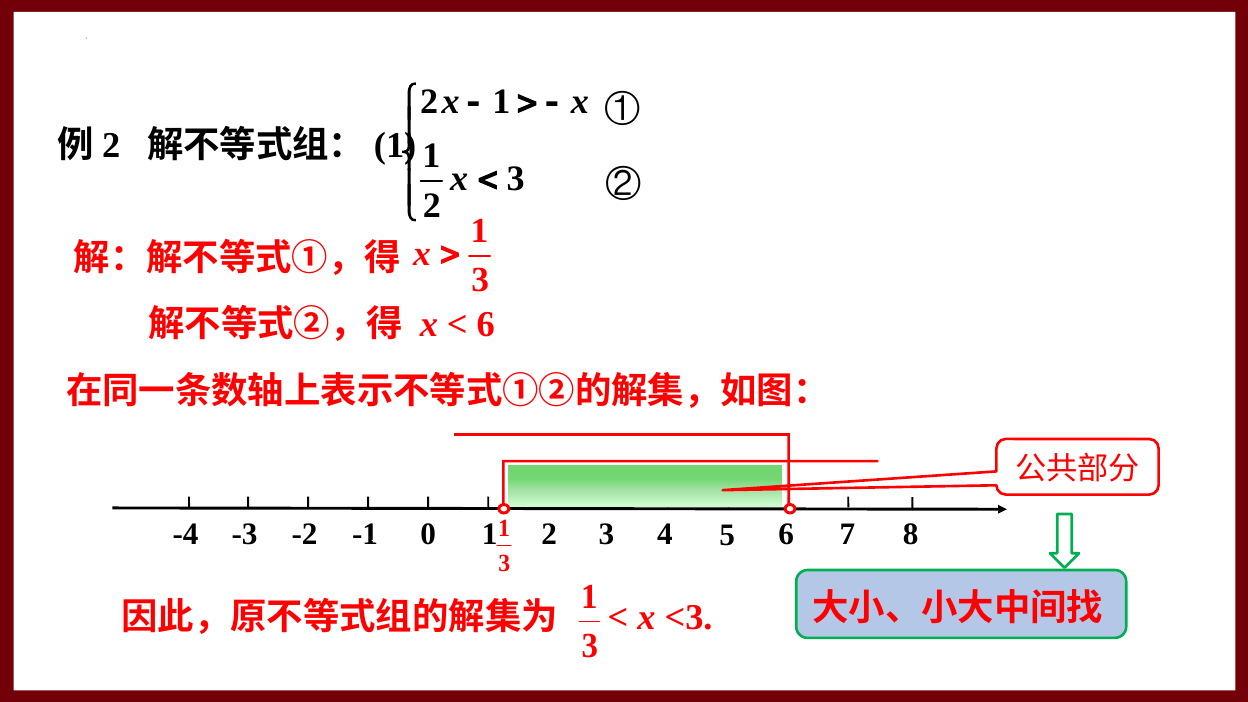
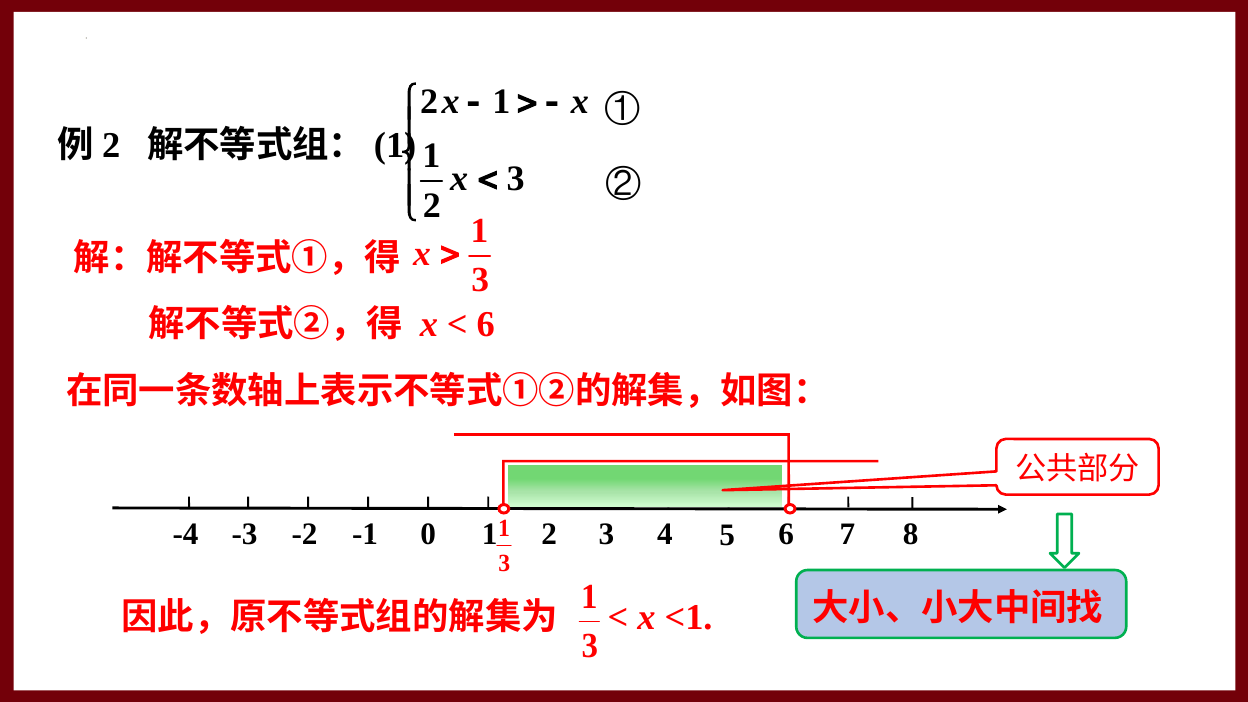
<3: <3 -> <1
